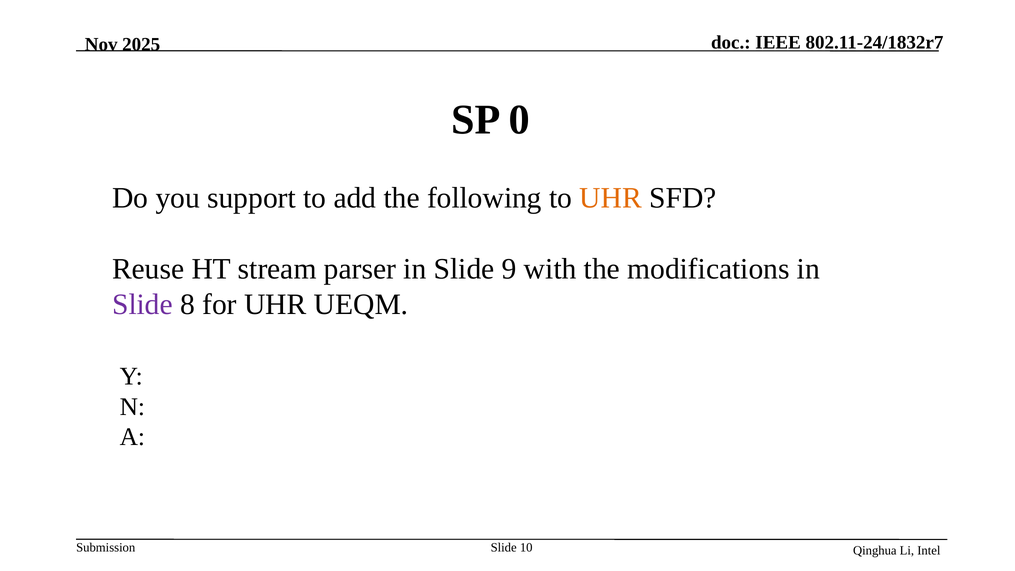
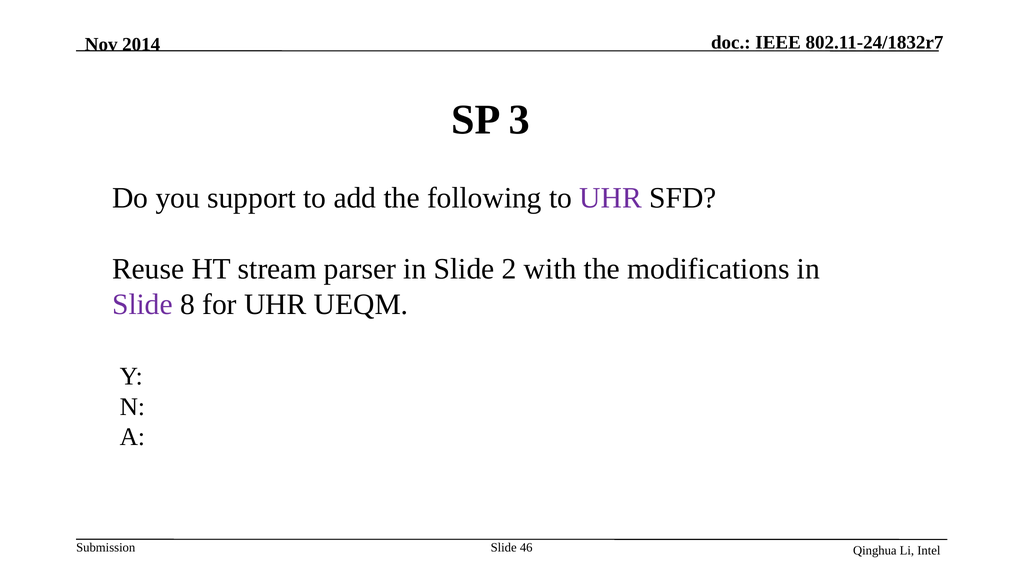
2025: 2025 -> 2014
0: 0 -> 3
UHR at (611, 198) colour: orange -> purple
9: 9 -> 2
10: 10 -> 46
